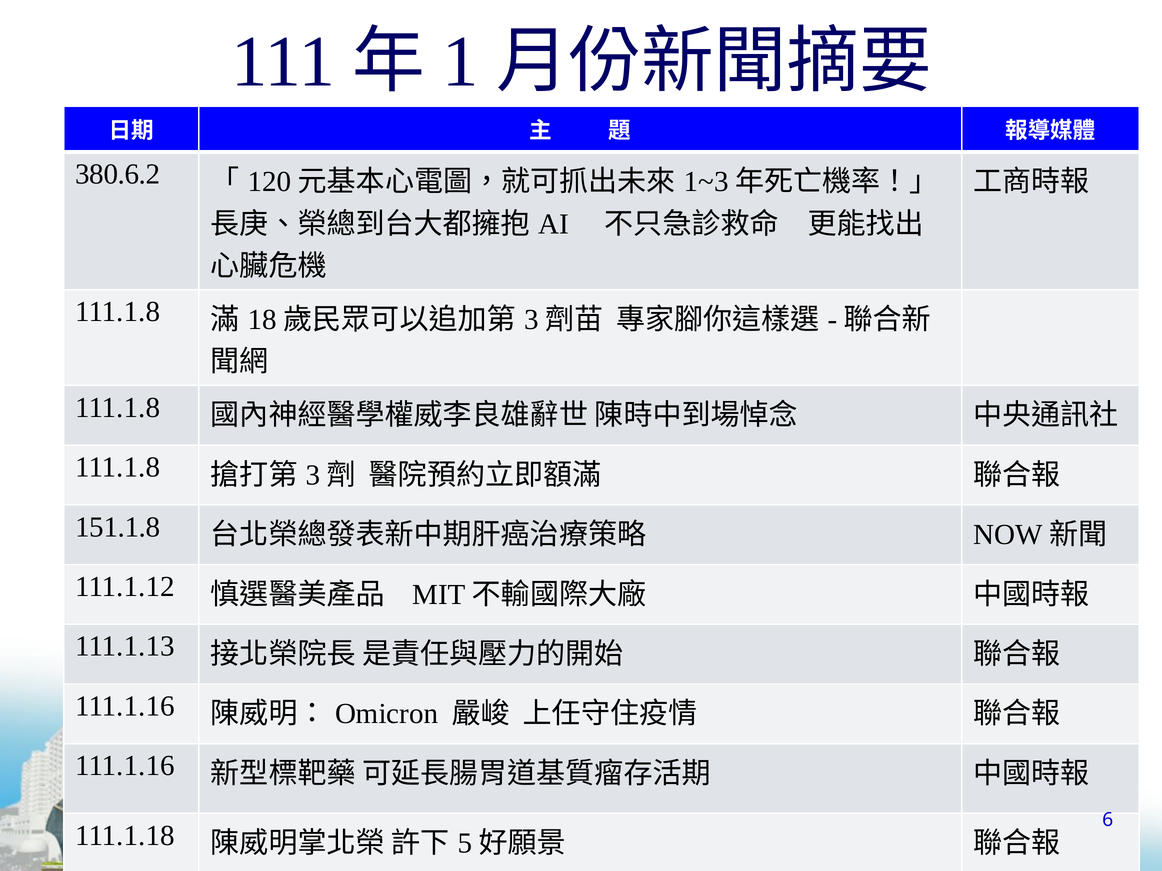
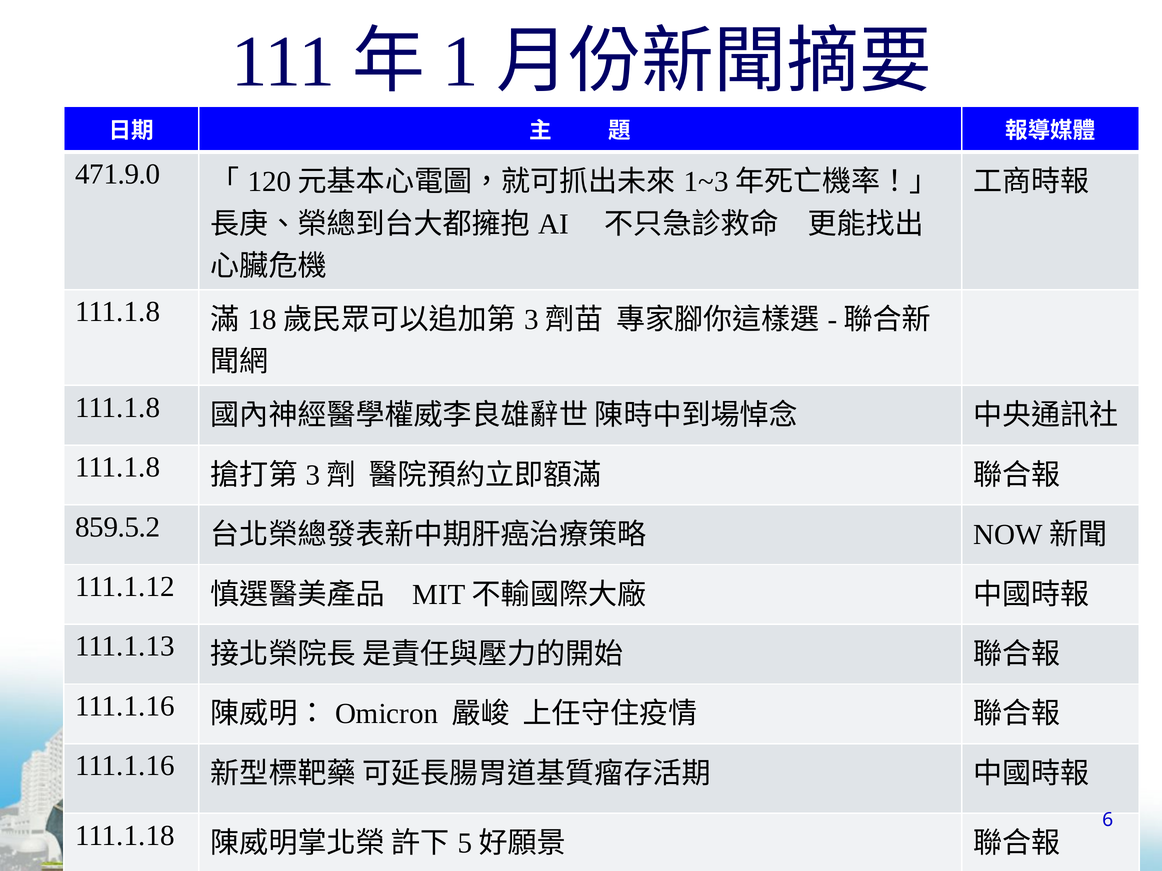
380.6.2: 380.6.2 -> 471.9.0
151.1.8: 151.1.8 -> 859.5.2
